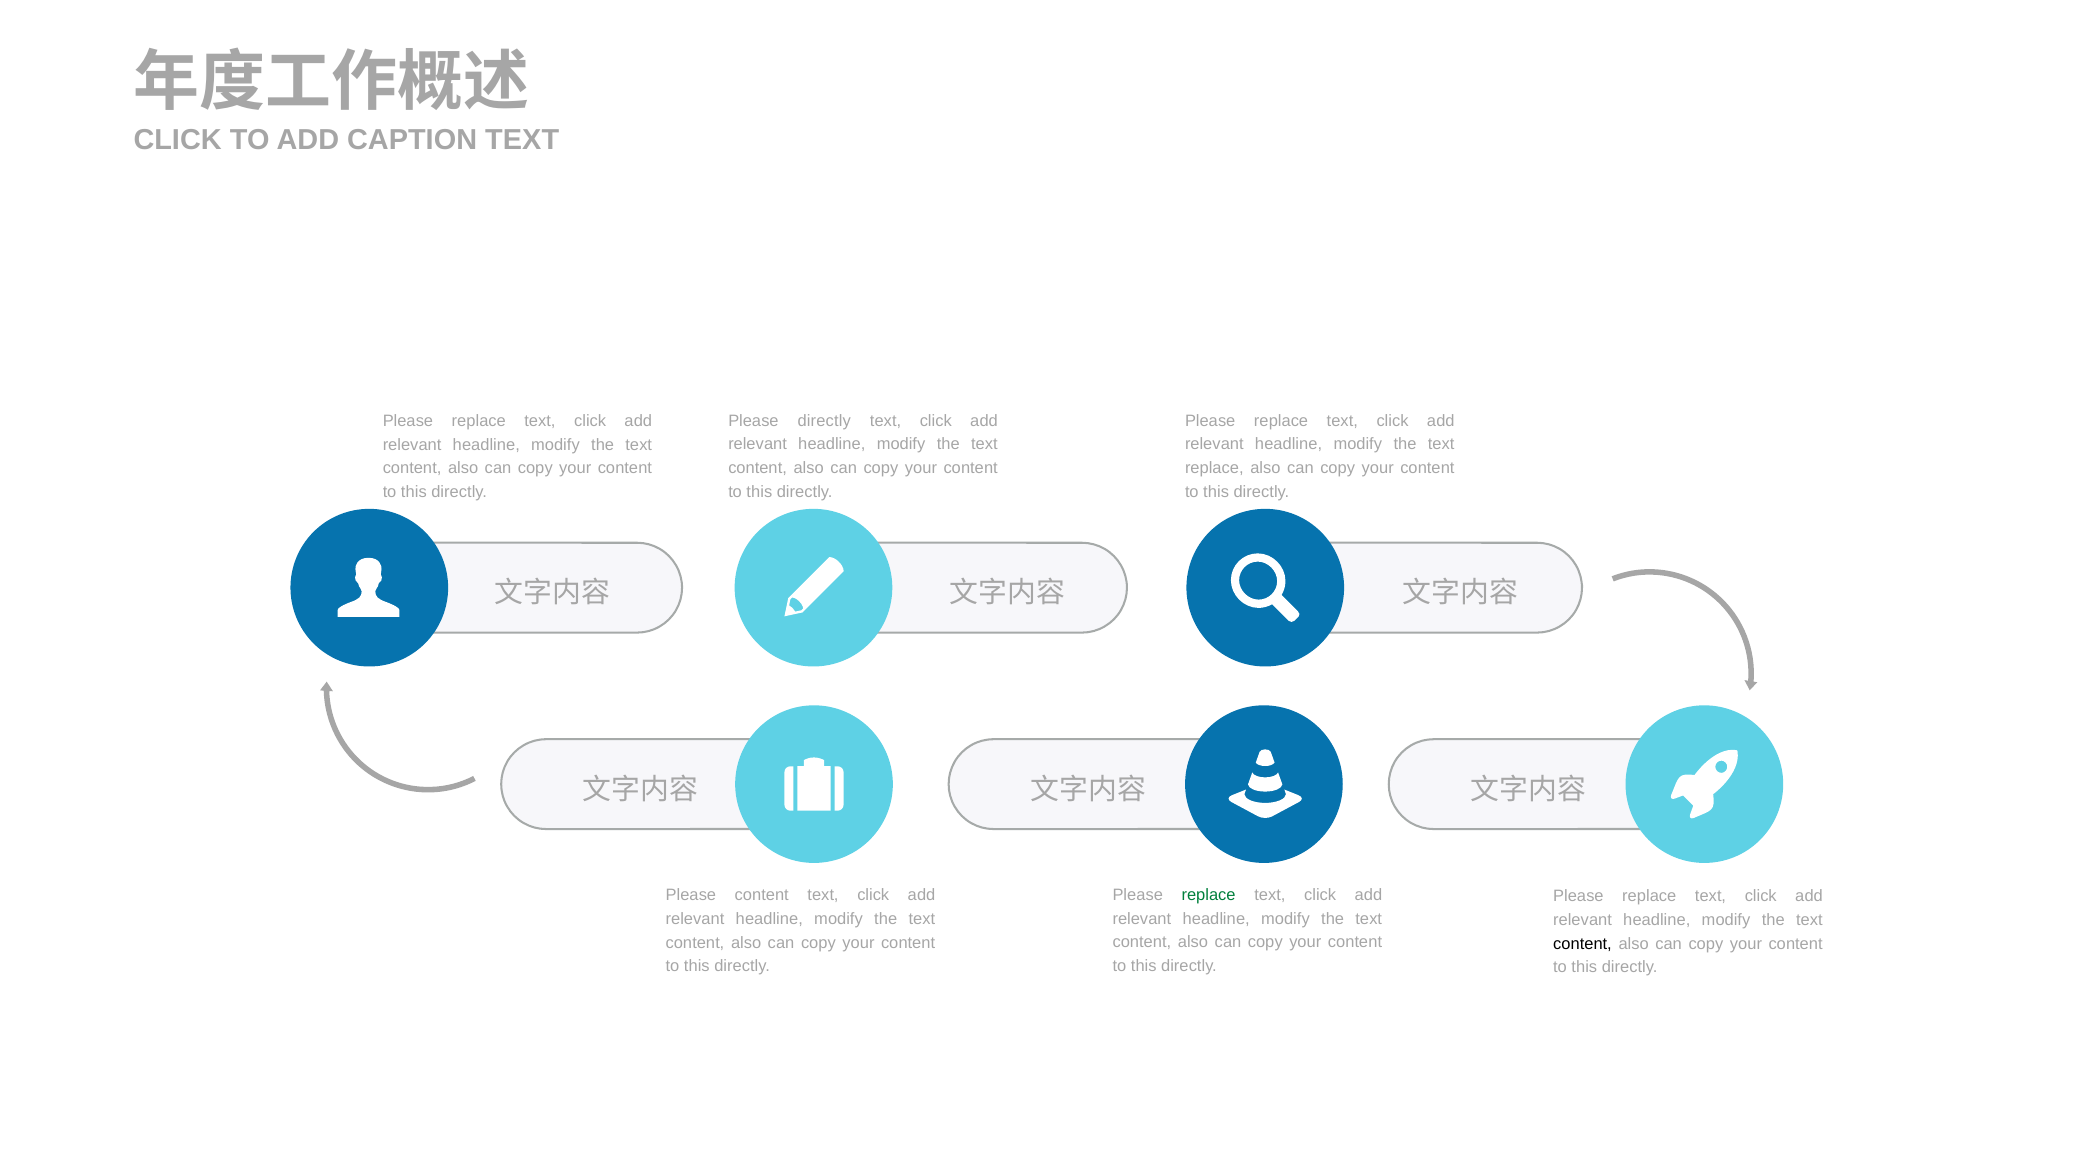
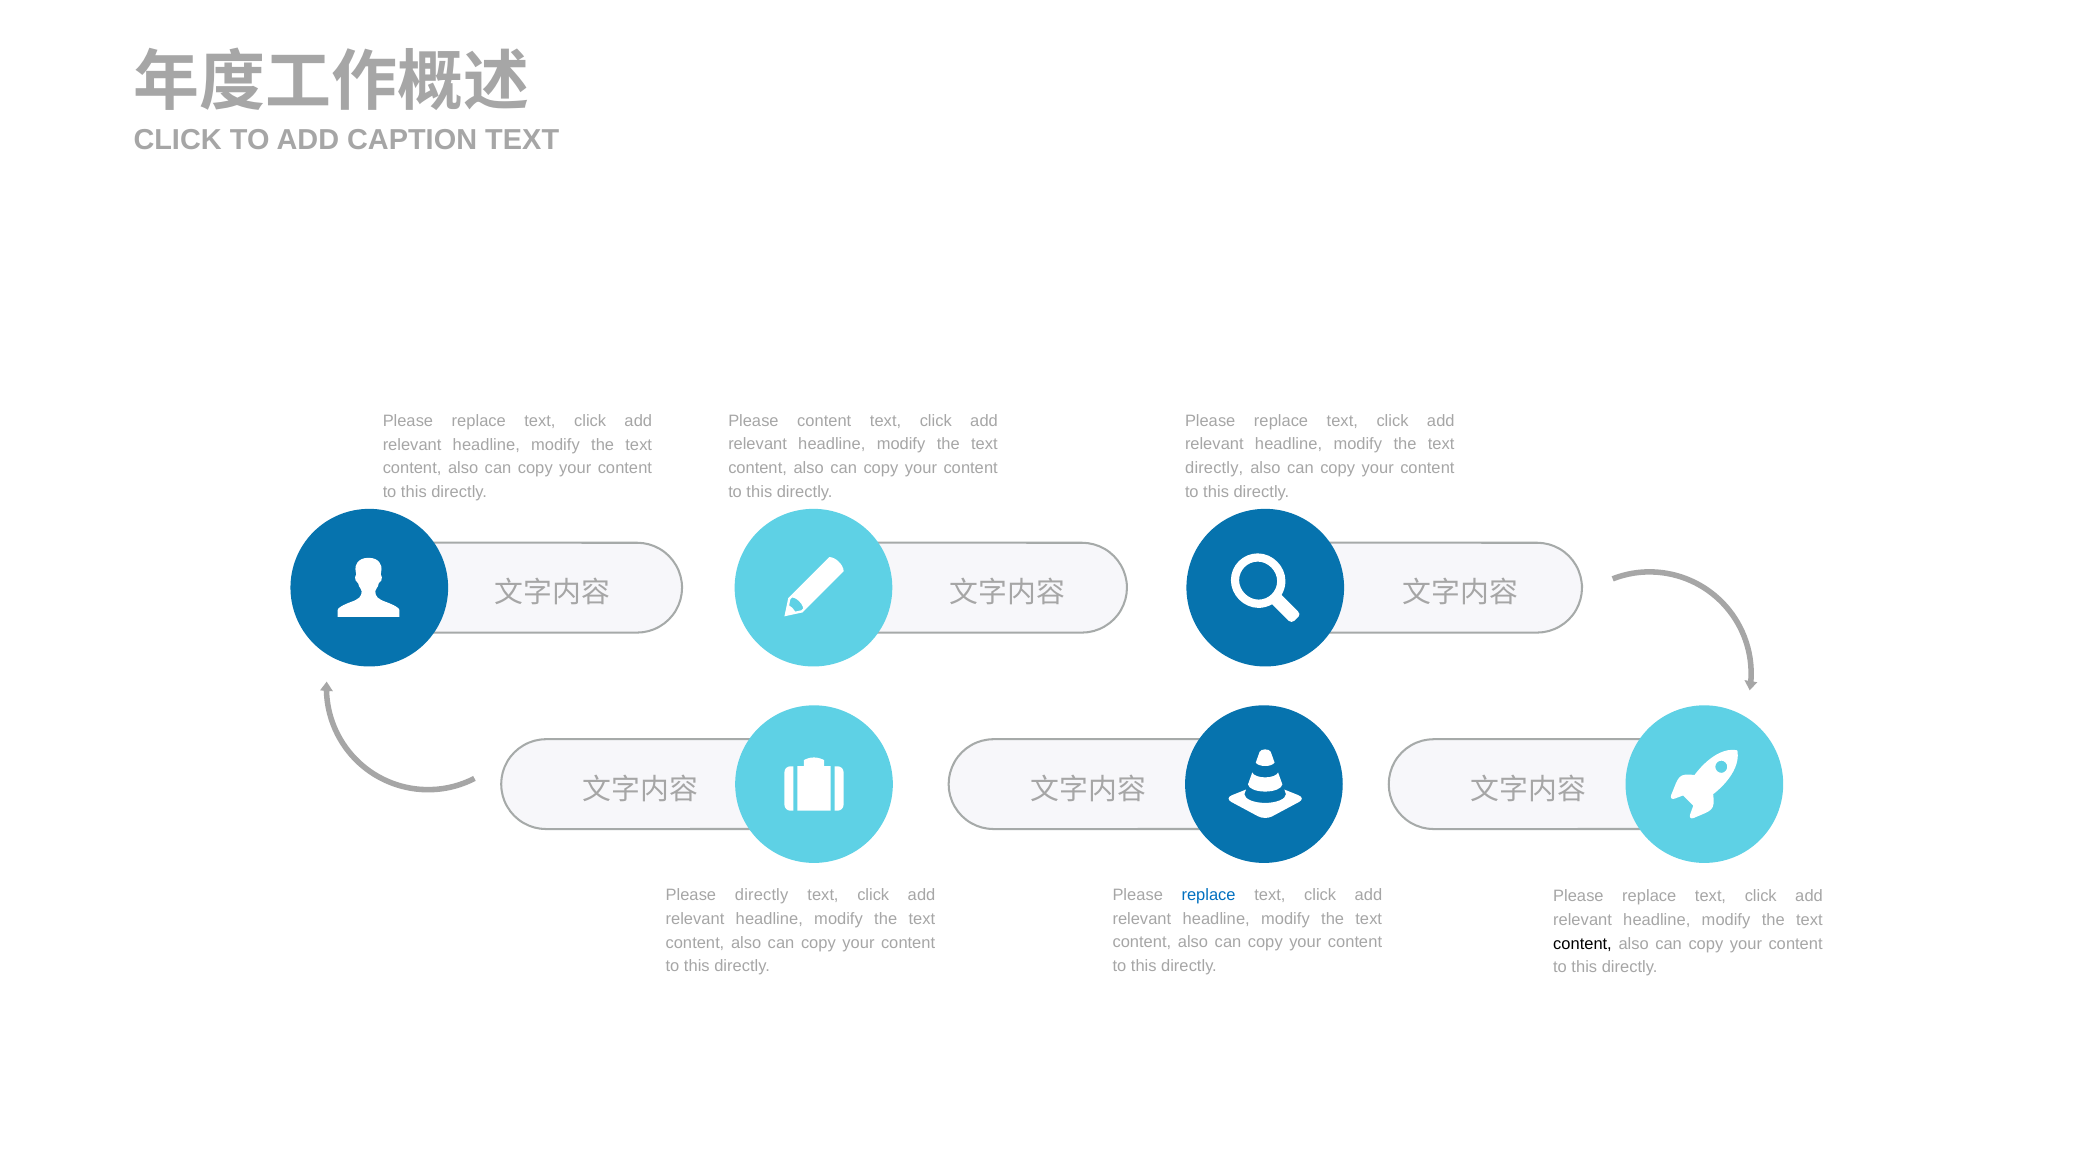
Please directly: directly -> content
replace at (1214, 468): replace -> directly
replace at (1209, 895) colour: green -> blue
Please content: content -> directly
